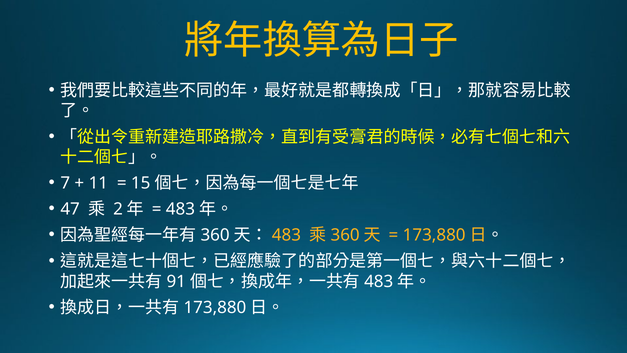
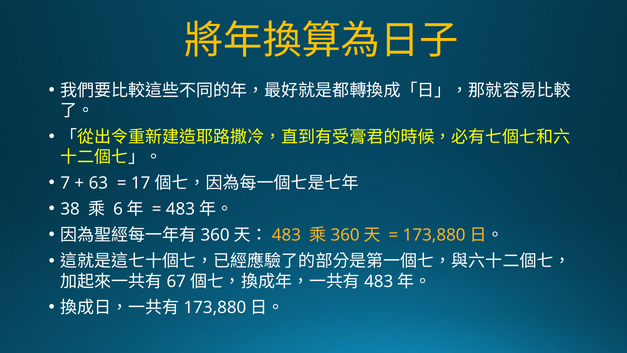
11: 11 -> 63
15: 15 -> 17
47: 47 -> 38
2: 2 -> 6
91: 91 -> 67
